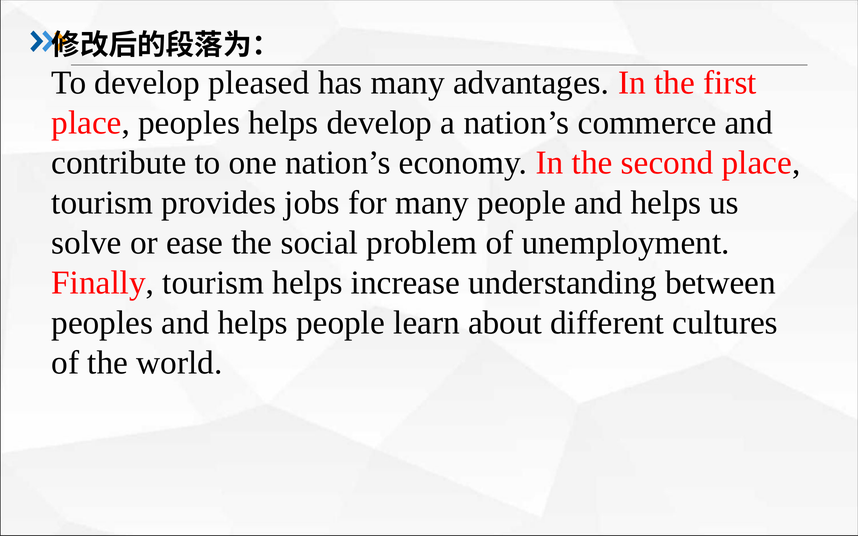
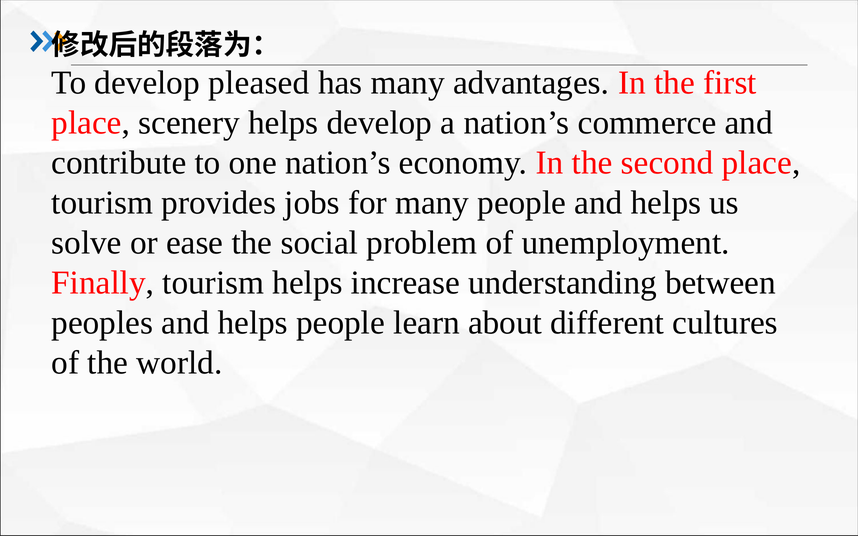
place peoples: peoples -> scenery
